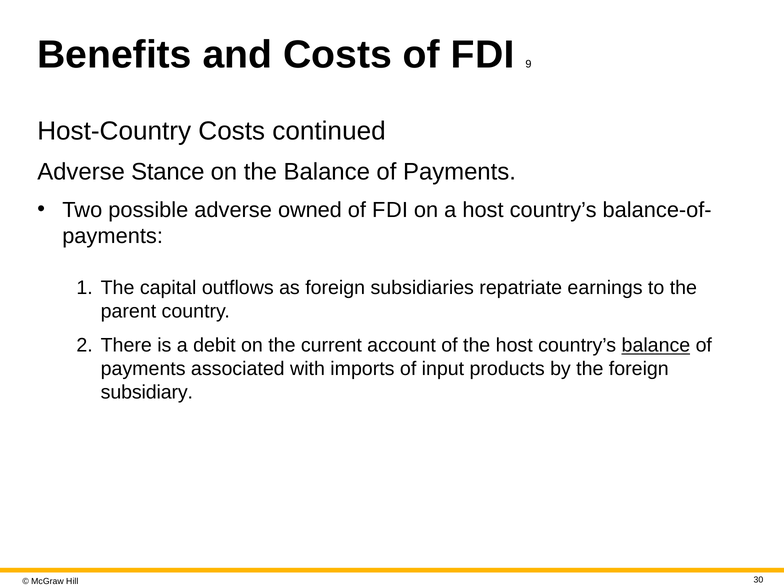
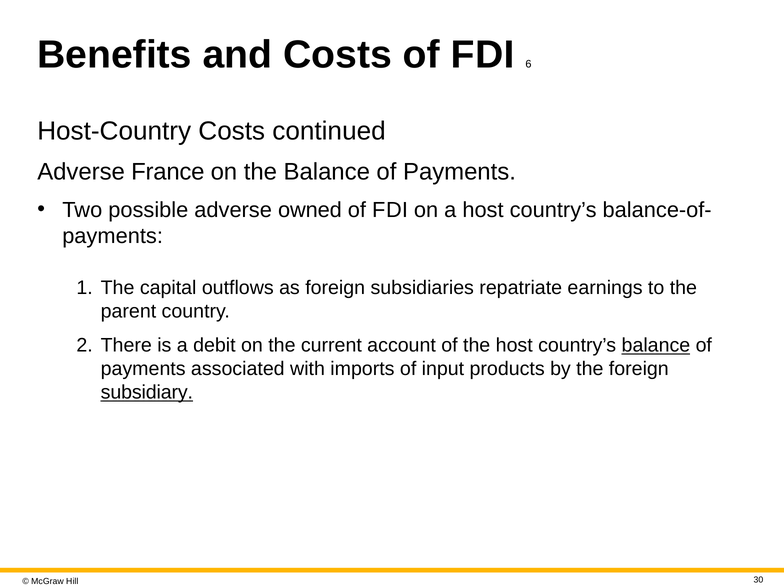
9: 9 -> 6
Stance: Stance -> France
subsidiary underline: none -> present
